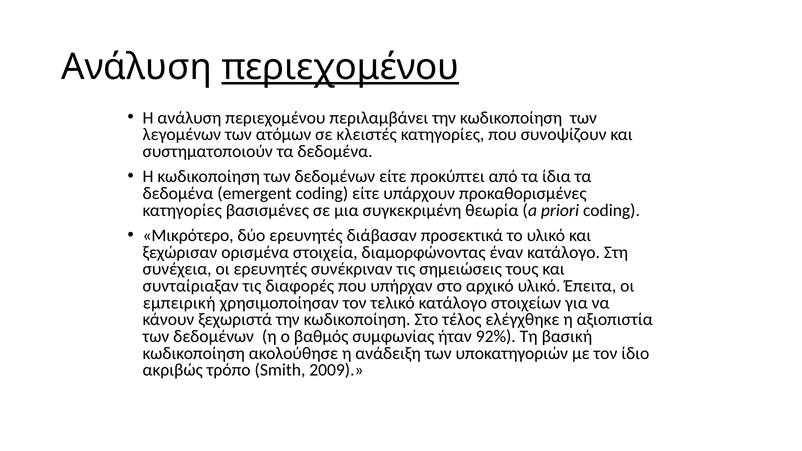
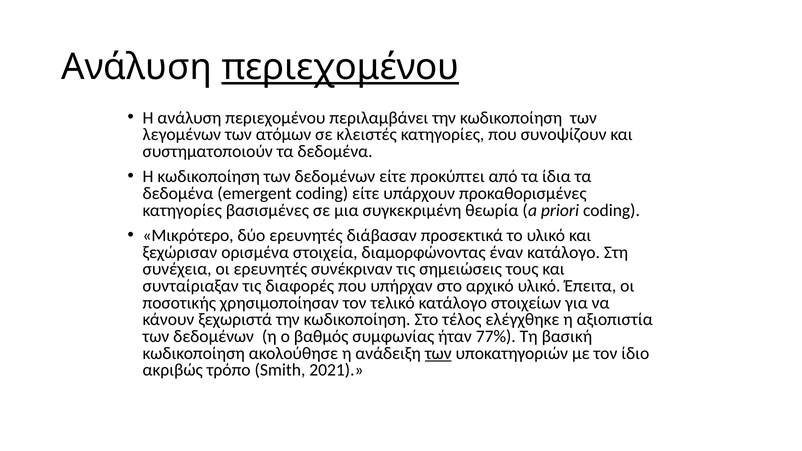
εμπειρική: εμπειρική -> ποσοτικής
92%: 92% -> 77%
των at (438, 353) underline: none -> present
2009: 2009 -> 2021
